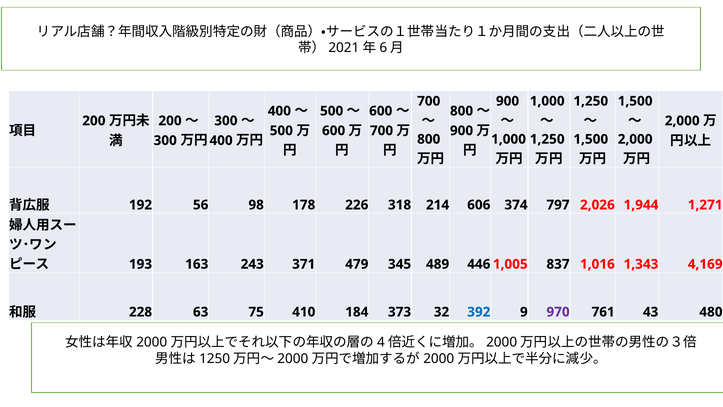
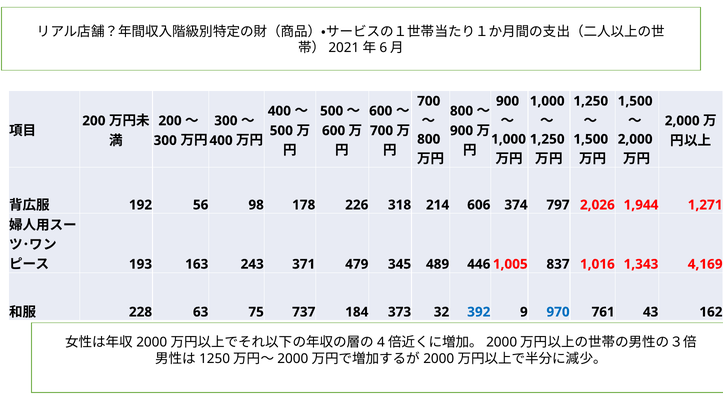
410: 410 -> 737
970 colour: purple -> blue
480: 480 -> 162
